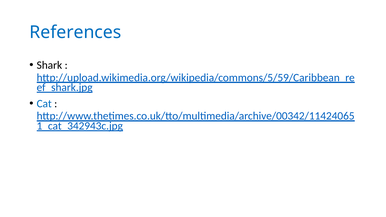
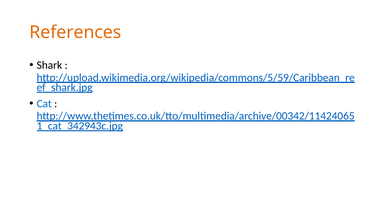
References colour: blue -> orange
